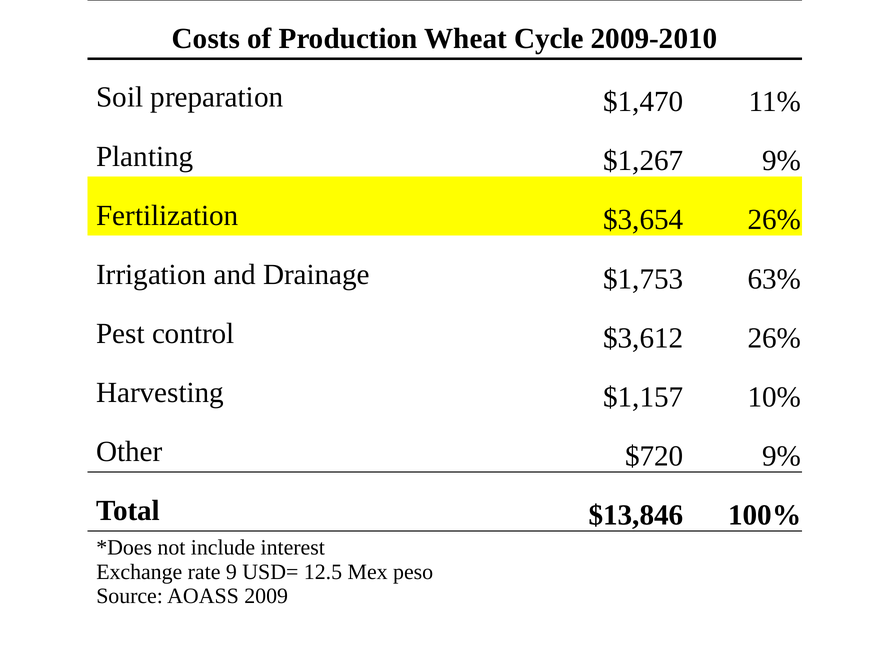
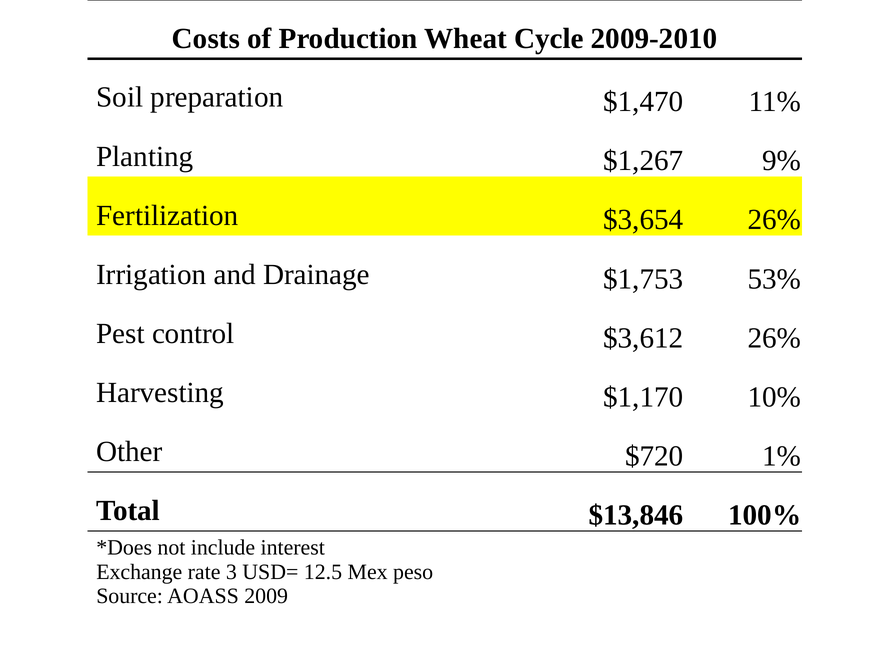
63%: 63% -> 53%
$1,157: $1,157 -> $1,170
$720 9%: 9% -> 1%
9: 9 -> 3
